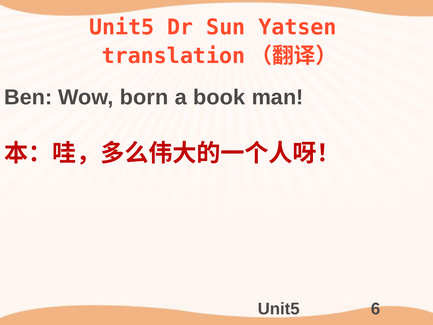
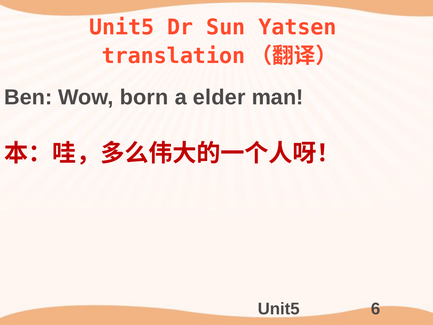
book: book -> elder
